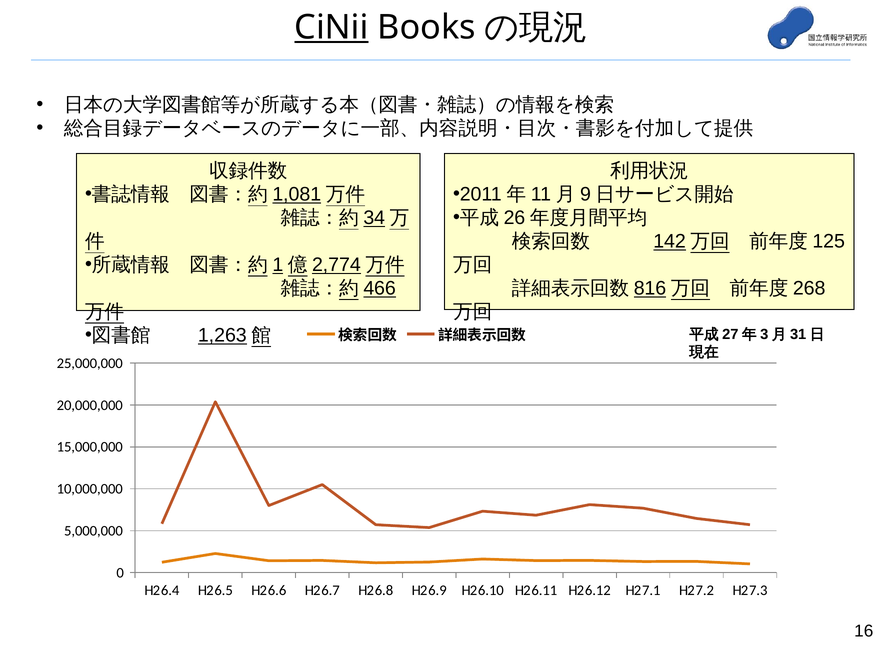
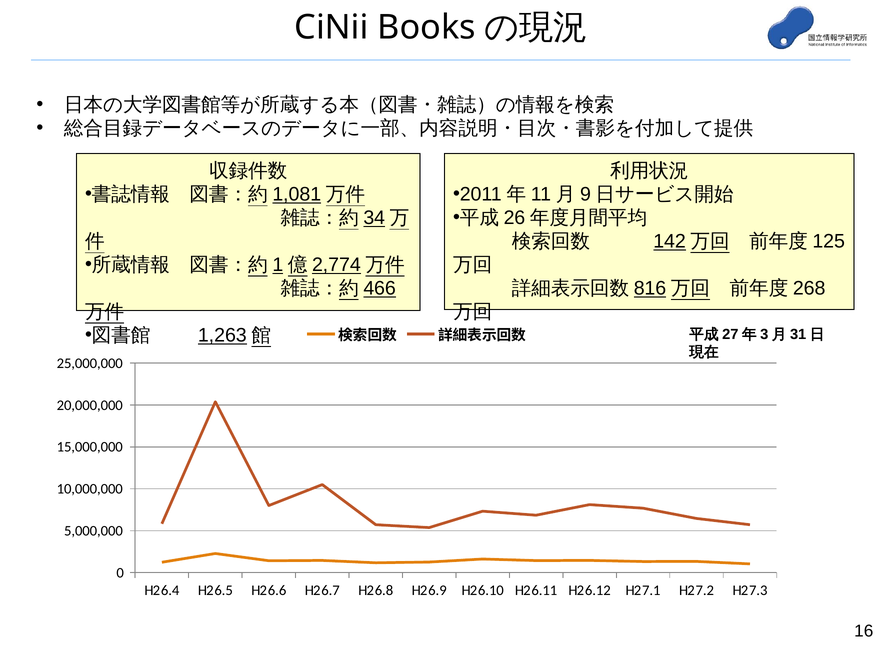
CiNii underline: present -> none
